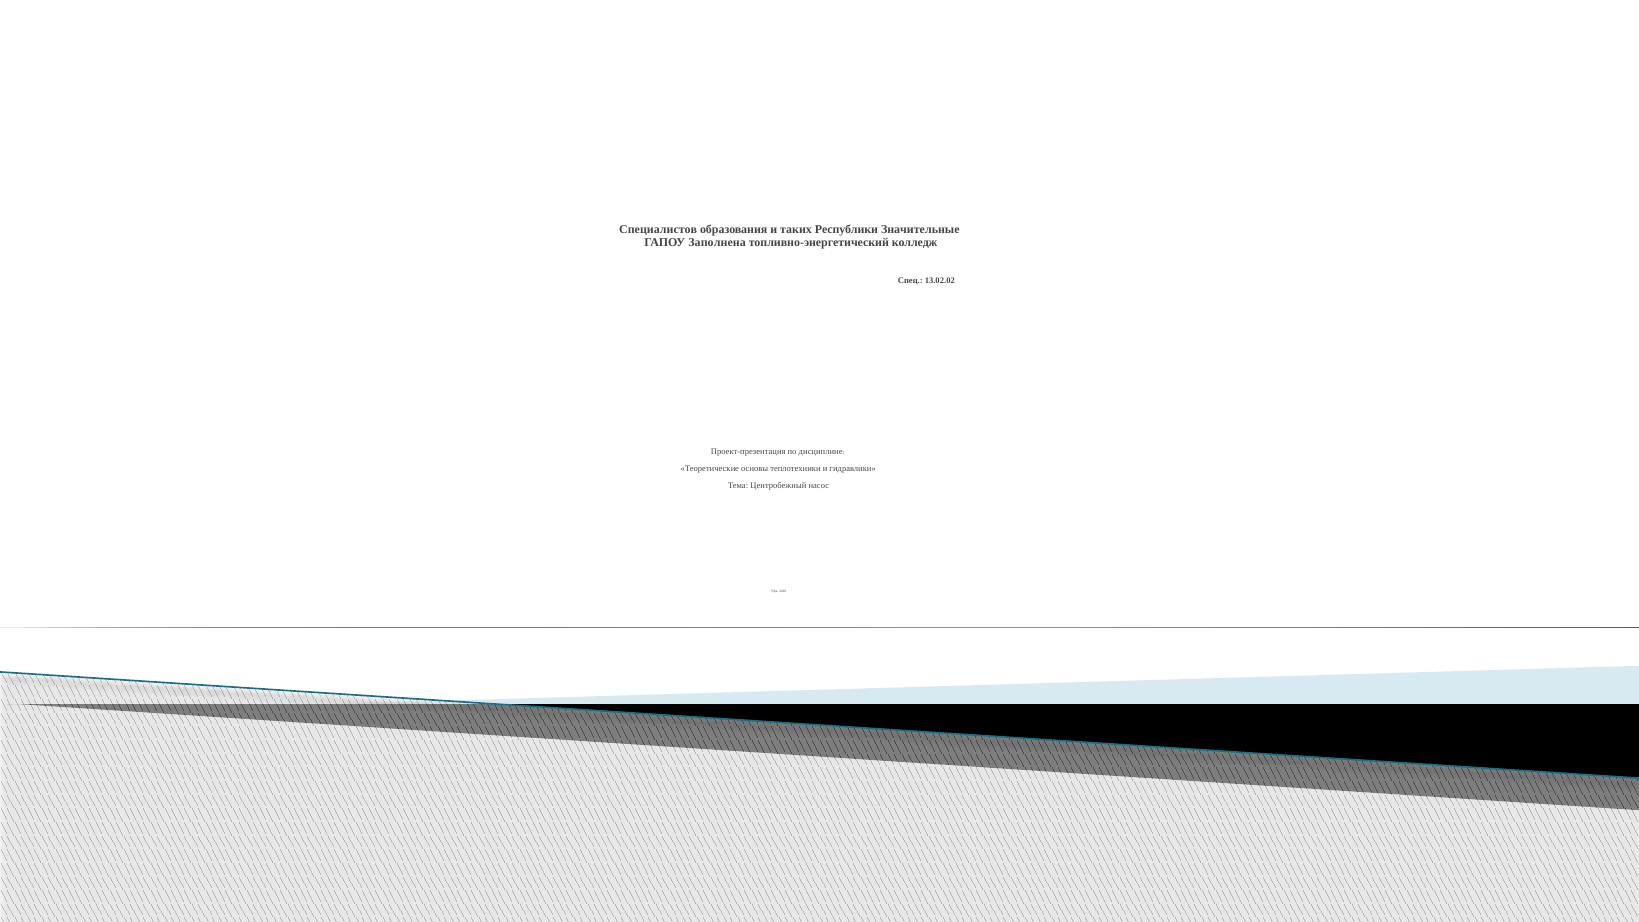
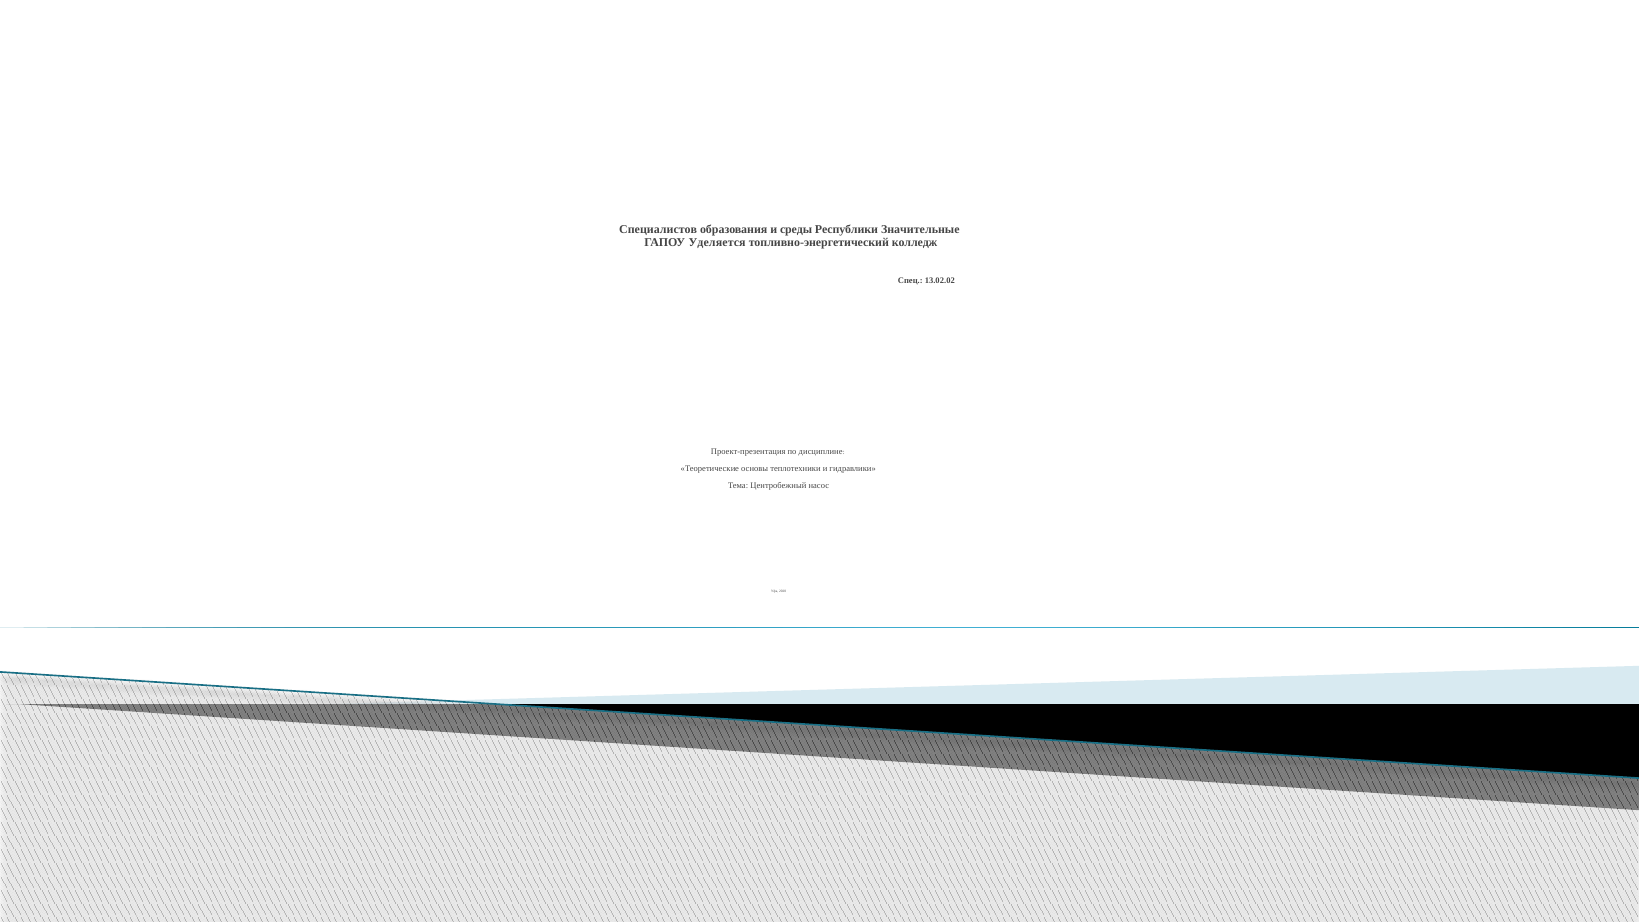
таких: таких -> среды
Заполнена: Заполнена -> Уделяется
